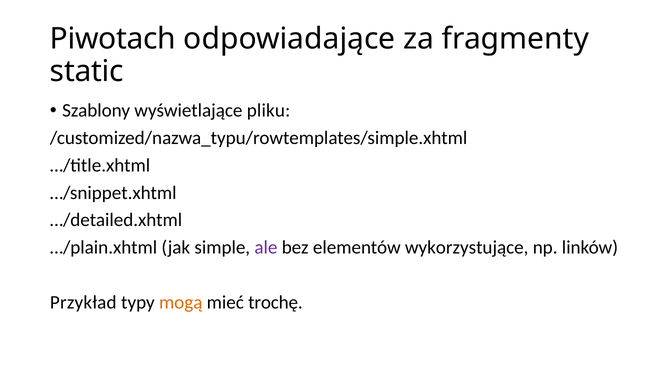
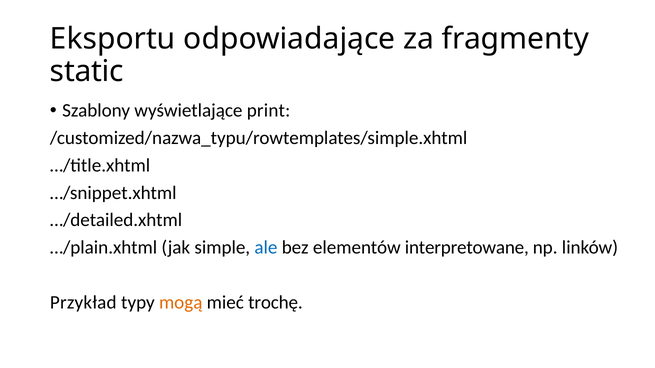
Piwotach: Piwotach -> Eksportu
pliku: pliku -> print
ale colour: purple -> blue
wykorzystujące: wykorzystujące -> interpretowane
